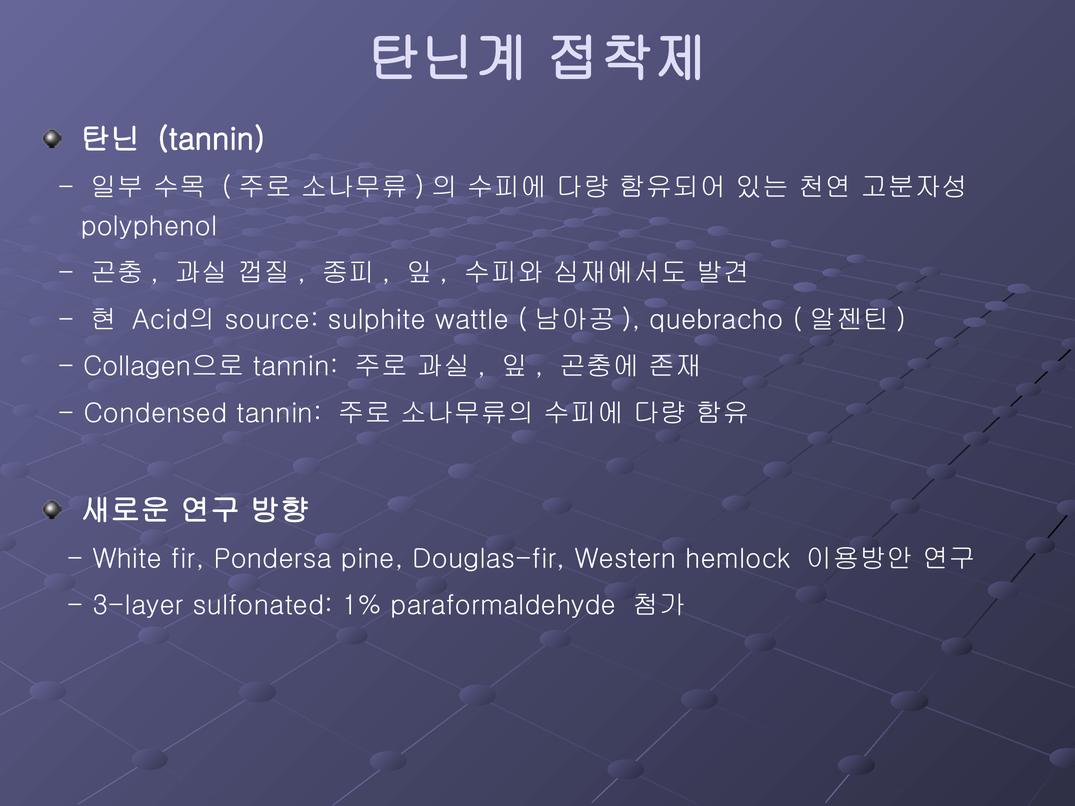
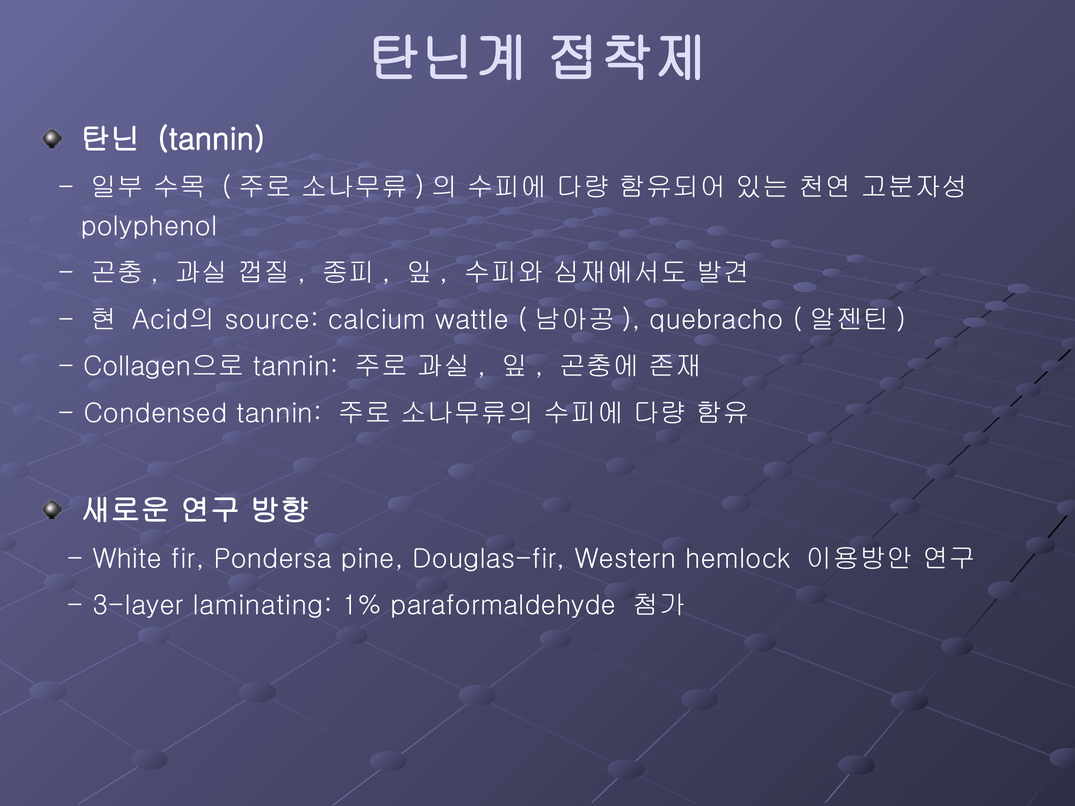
sulphite: sulphite -> calcium
sulfonated: sulfonated -> laminating
